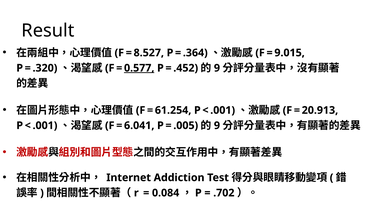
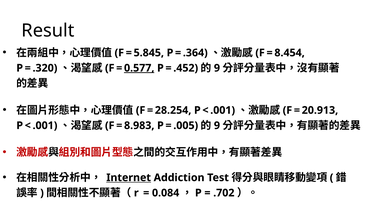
8.527: 8.527 -> 5.845
9.015: 9.015 -> 8.454
61.254: 61.254 -> 28.254
6.041: 6.041 -> 8.983
Internet underline: none -> present
